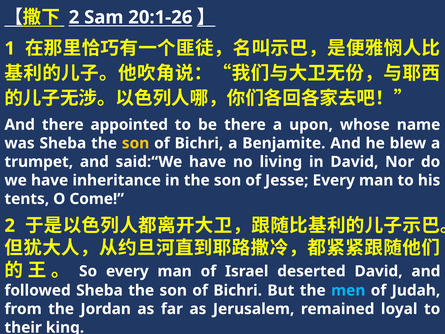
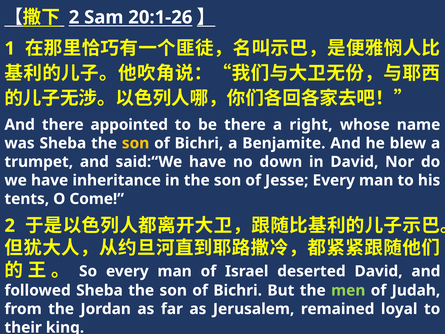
upon: upon -> right
living: living -> down
men colour: light blue -> light green
